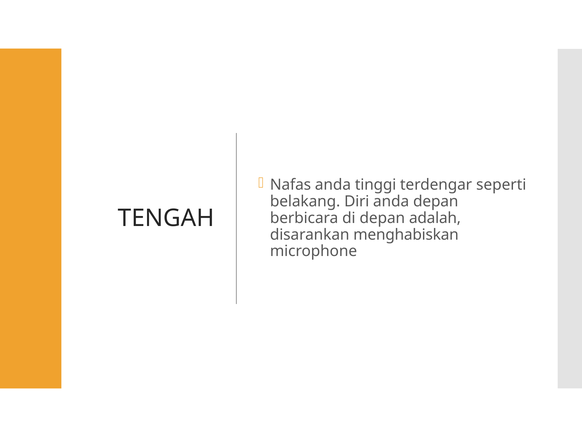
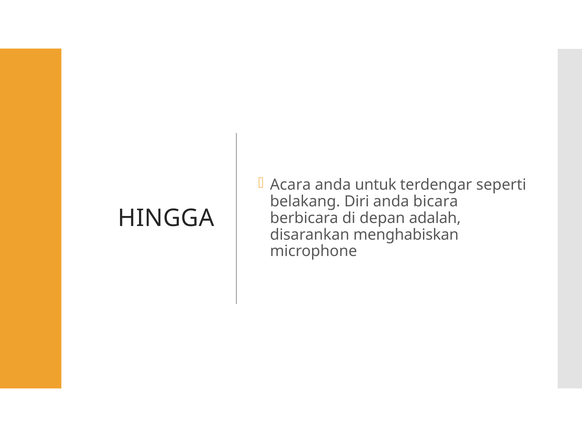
Nafas: Nafas -> Acara
tinggi: tinggi -> untuk
anda depan: depan -> bicara
TENGAH: TENGAH -> HINGGA
